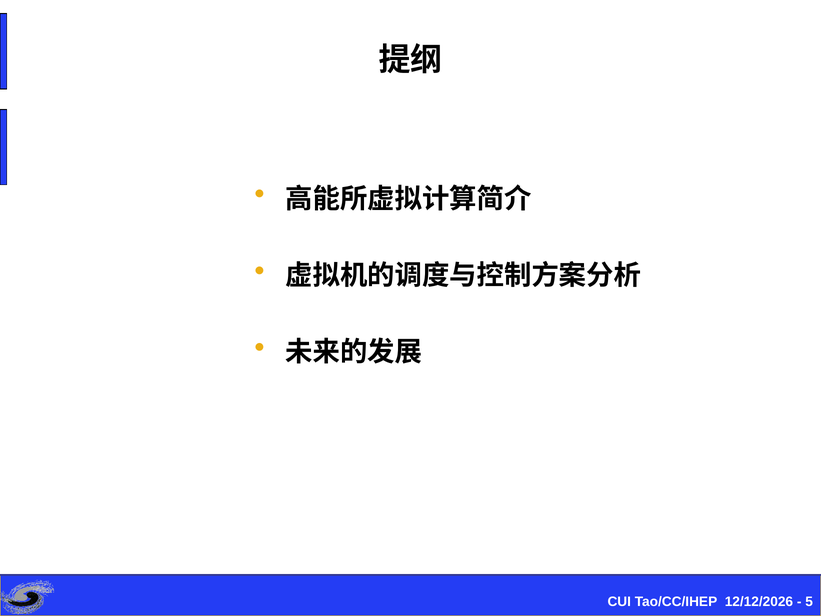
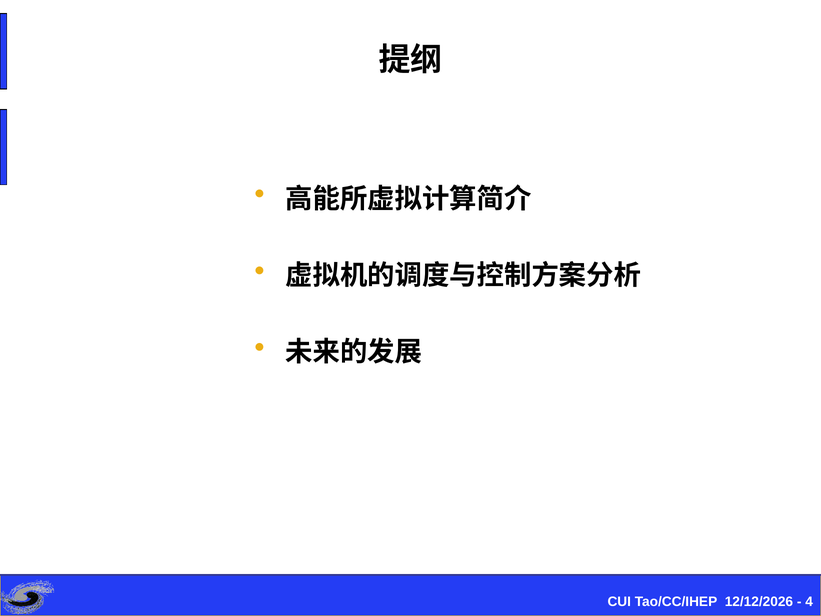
5: 5 -> 4
